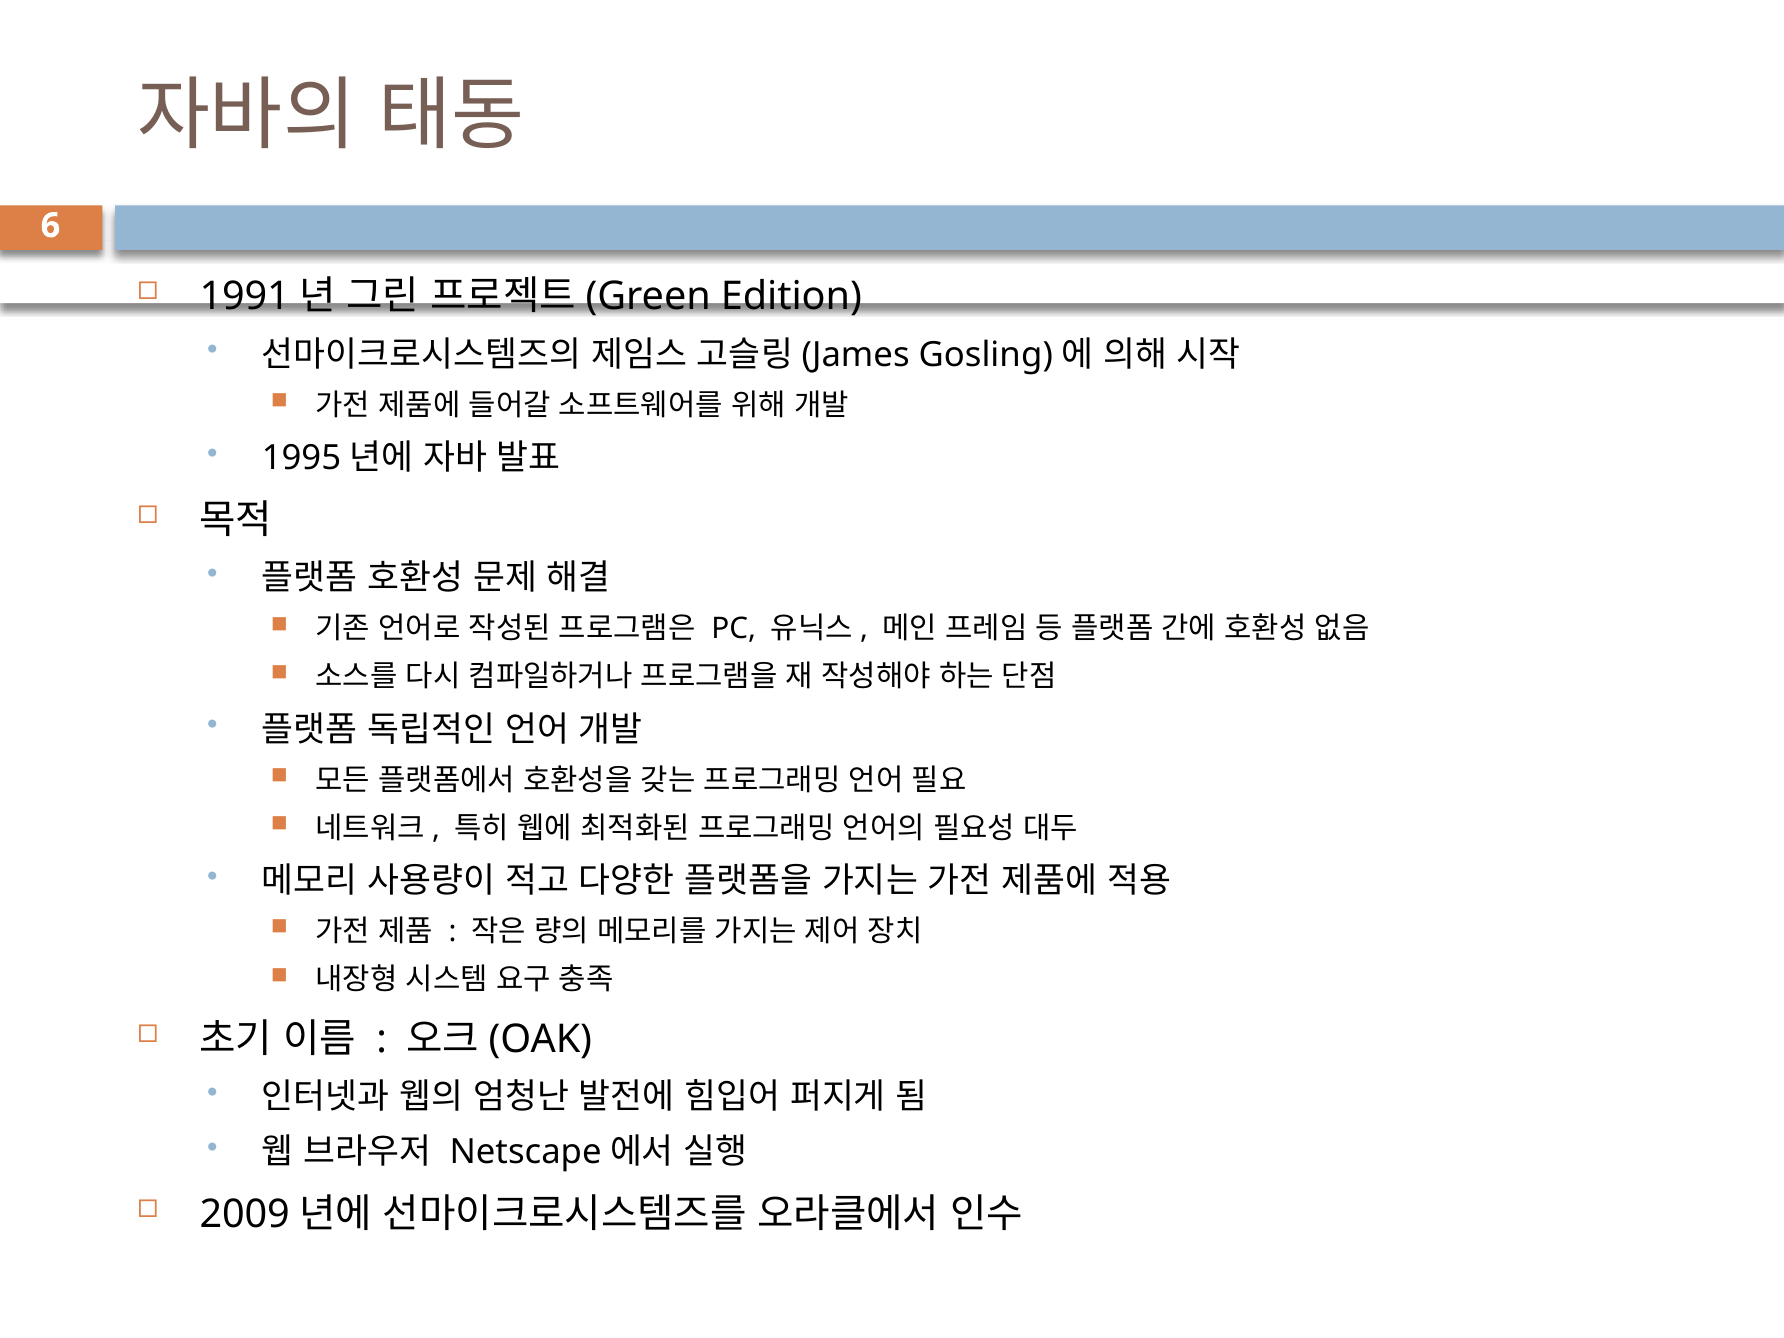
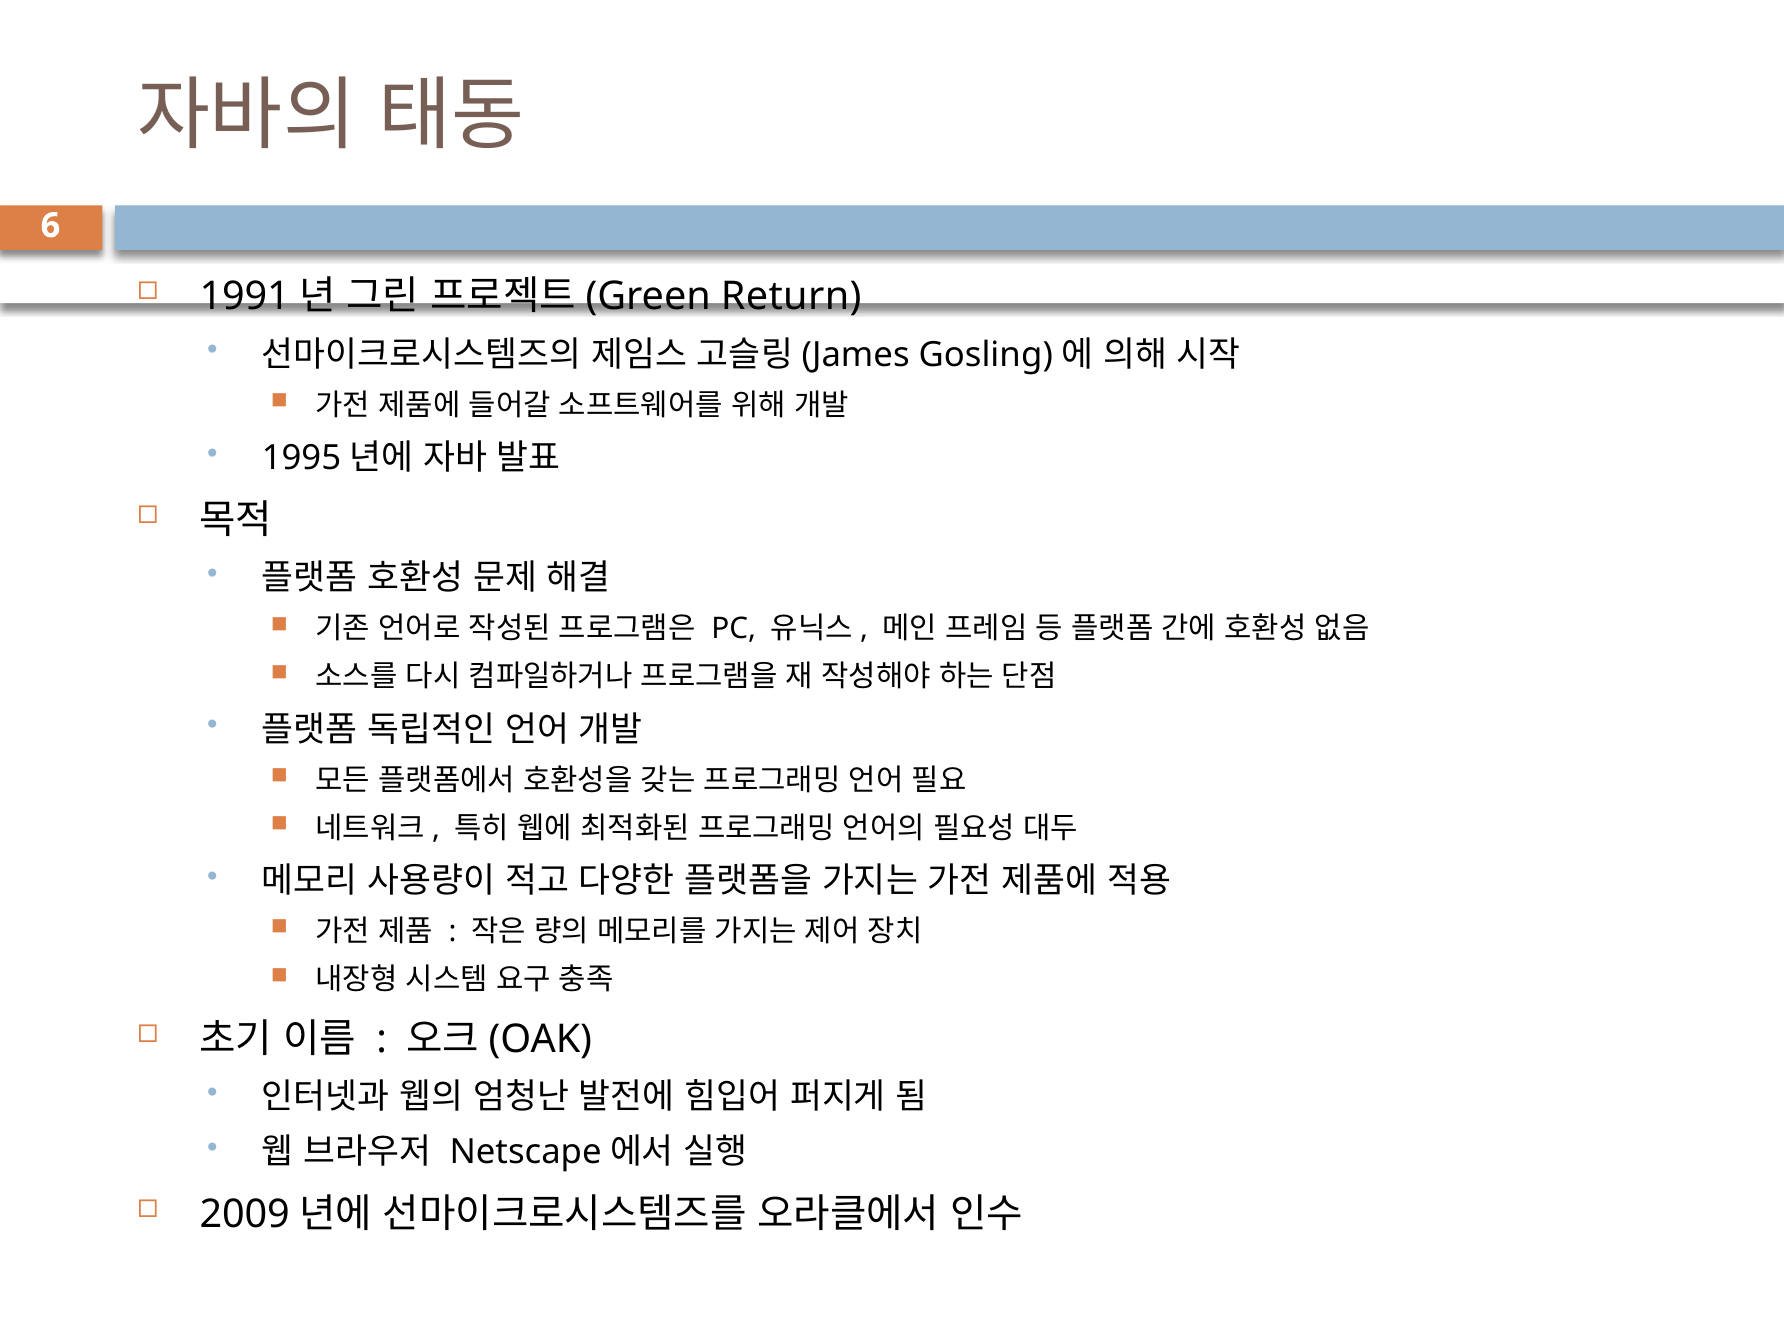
Edition: Edition -> Return
